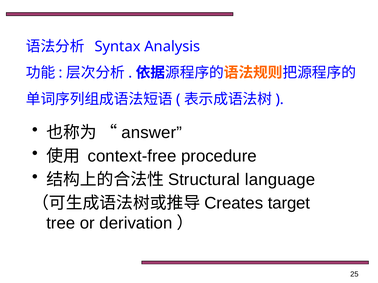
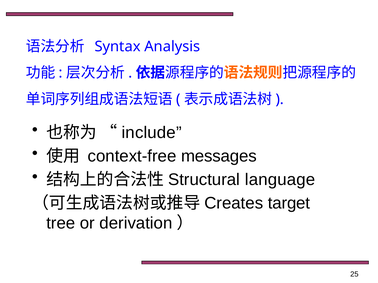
answer: answer -> include
procedure: procedure -> messages
